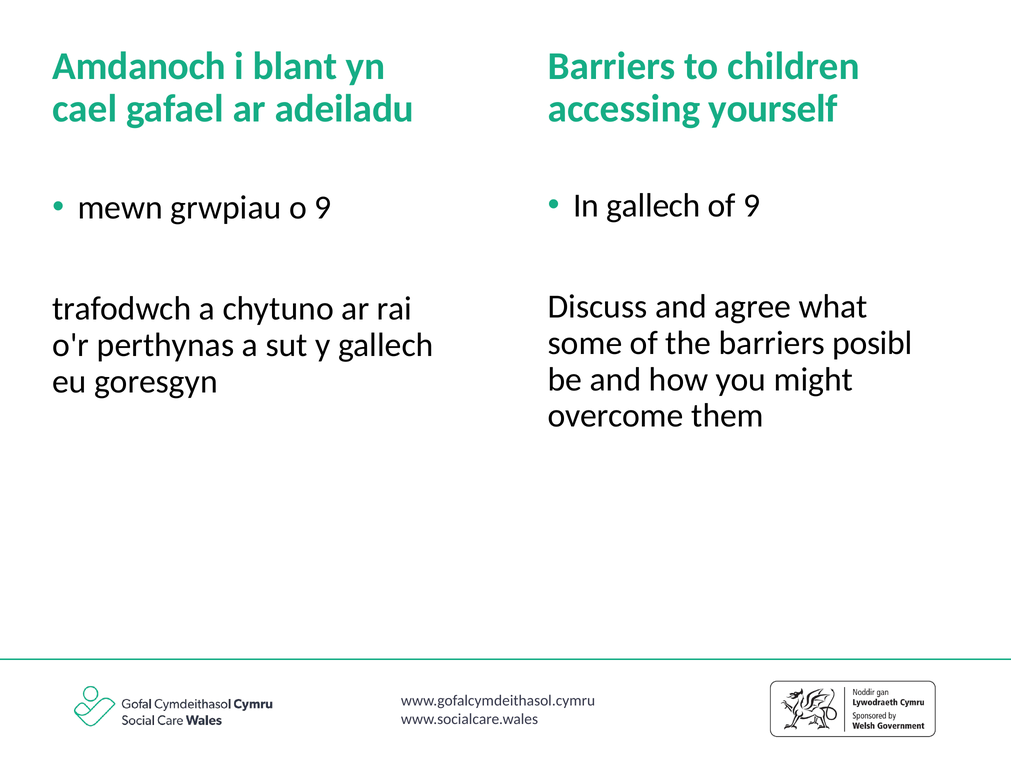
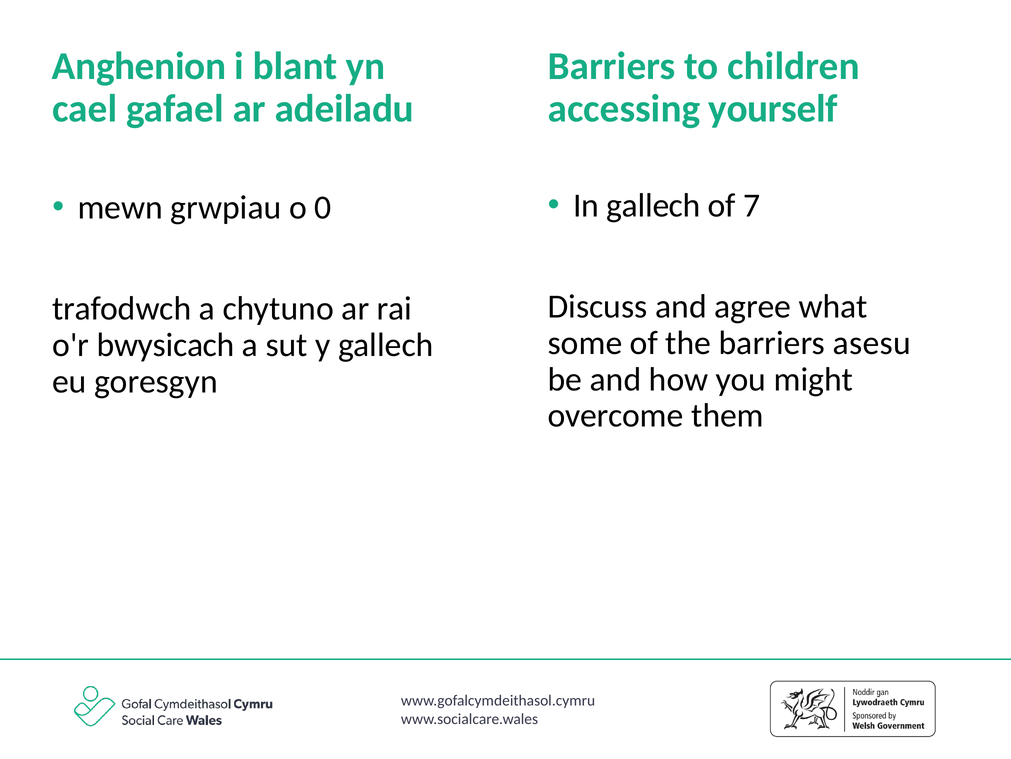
Amdanoch: Amdanoch -> Anghenion
of 9: 9 -> 7
o 9: 9 -> 0
posibl: posibl -> asesu
perthynas: perthynas -> bwysicach
